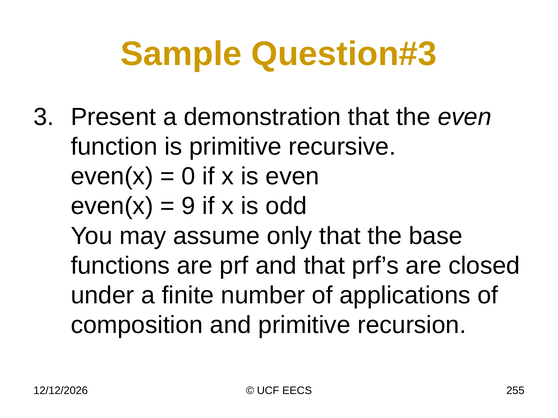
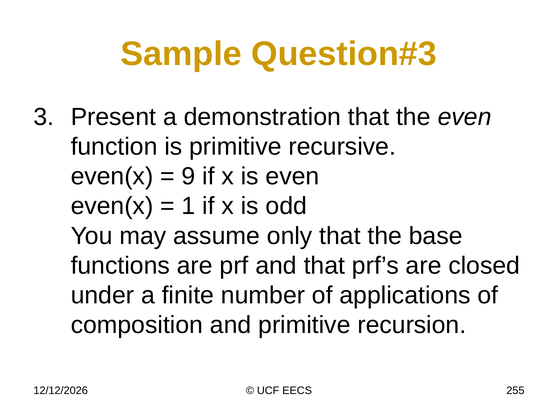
0: 0 -> 9
9: 9 -> 1
